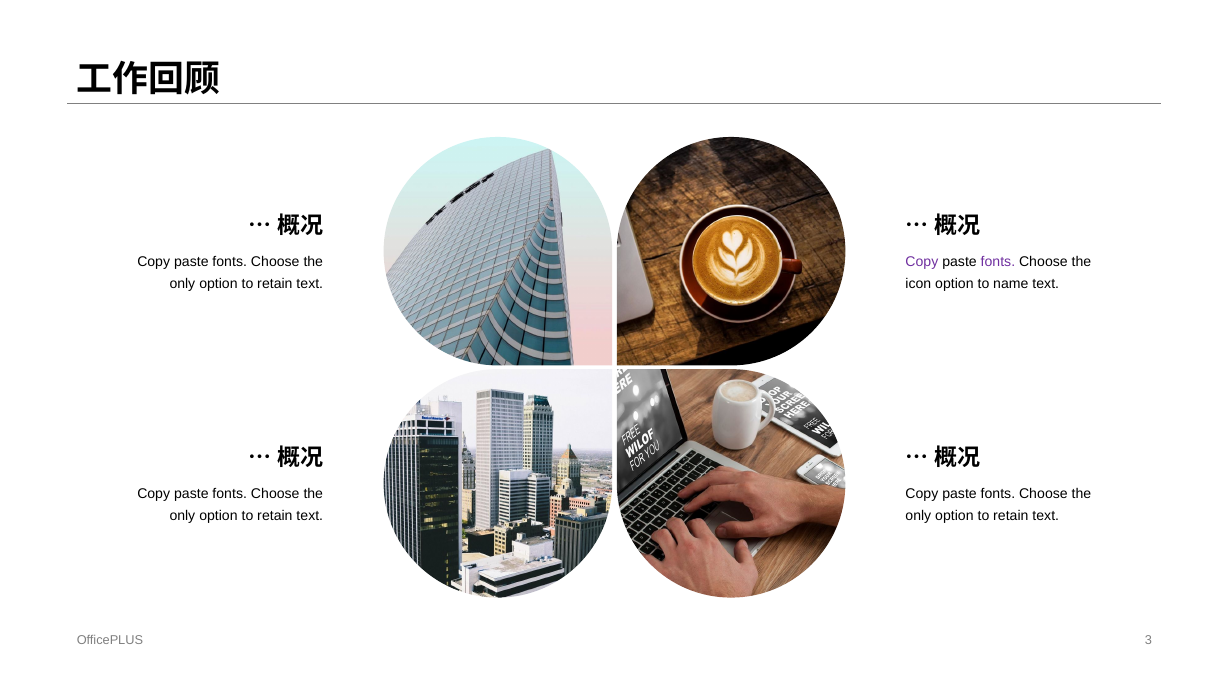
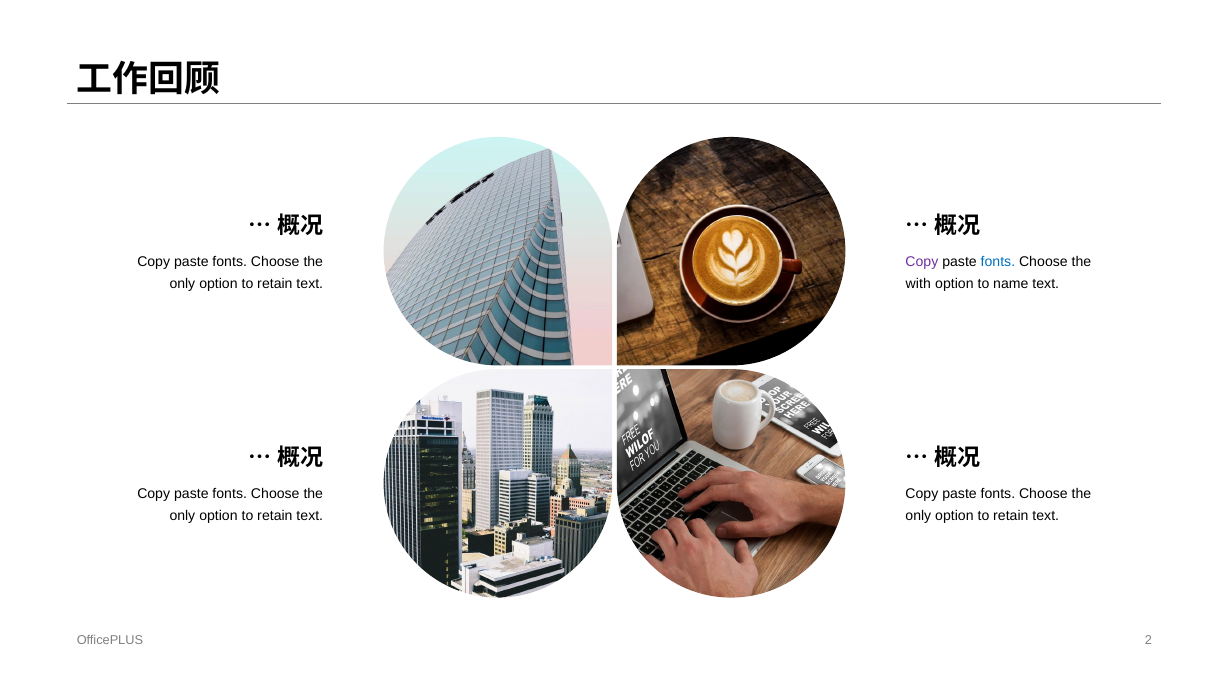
fonts at (998, 262) colour: purple -> blue
icon: icon -> with
3: 3 -> 2
